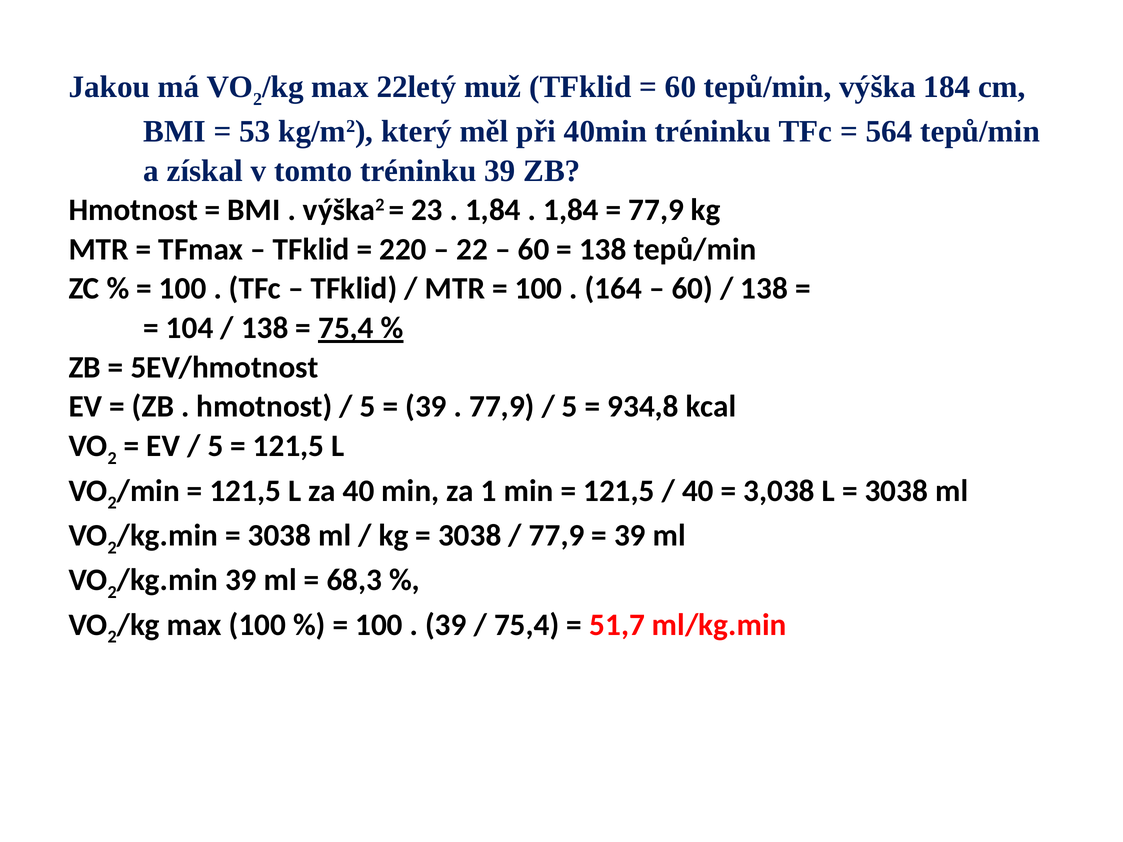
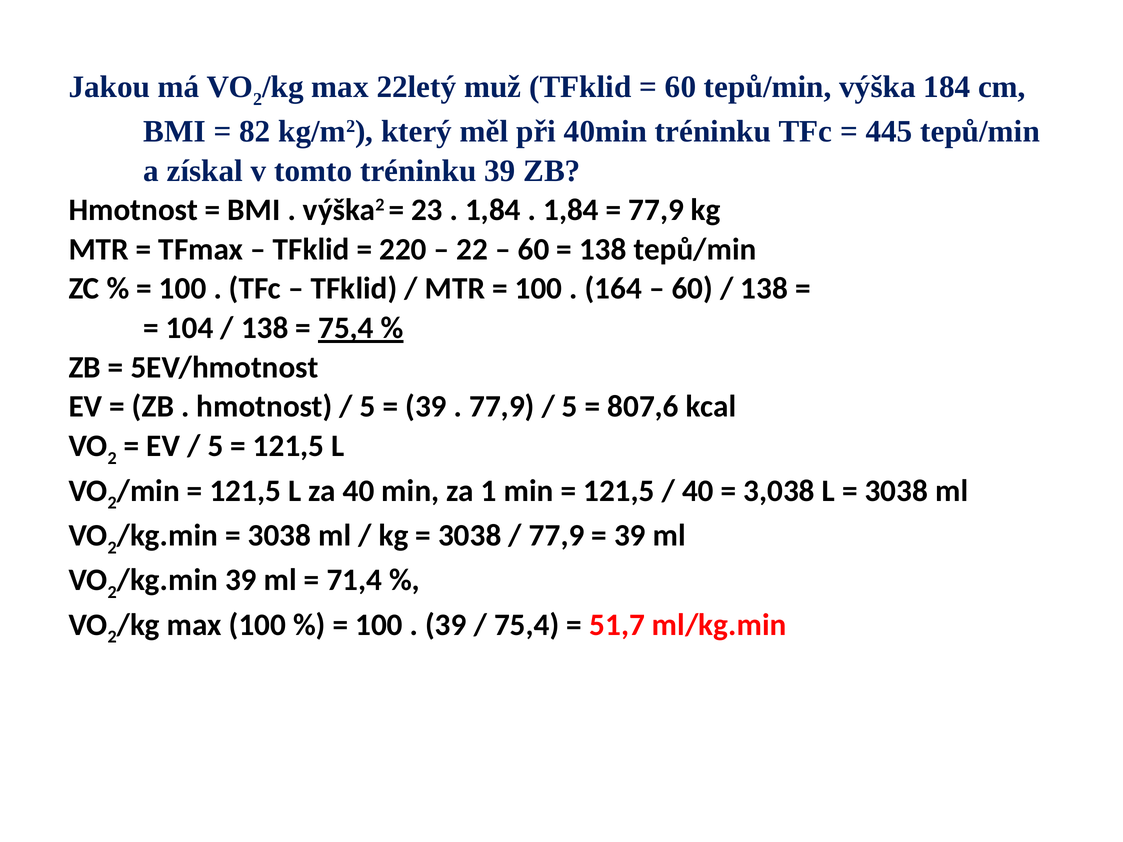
53: 53 -> 82
564: 564 -> 445
934,8: 934,8 -> 807,6
68,3: 68,3 -> 71,4
